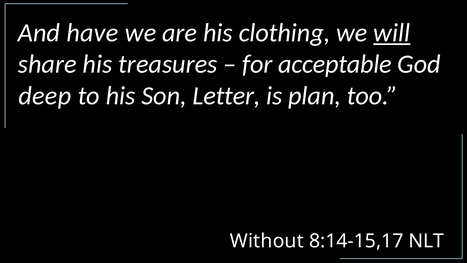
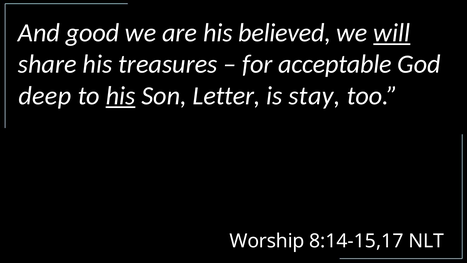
have: have -> good
clothing: clothing -> believed
his at (121, 96) underline: none -> present
plan: plan -> stay
Without: Without -> Worship
